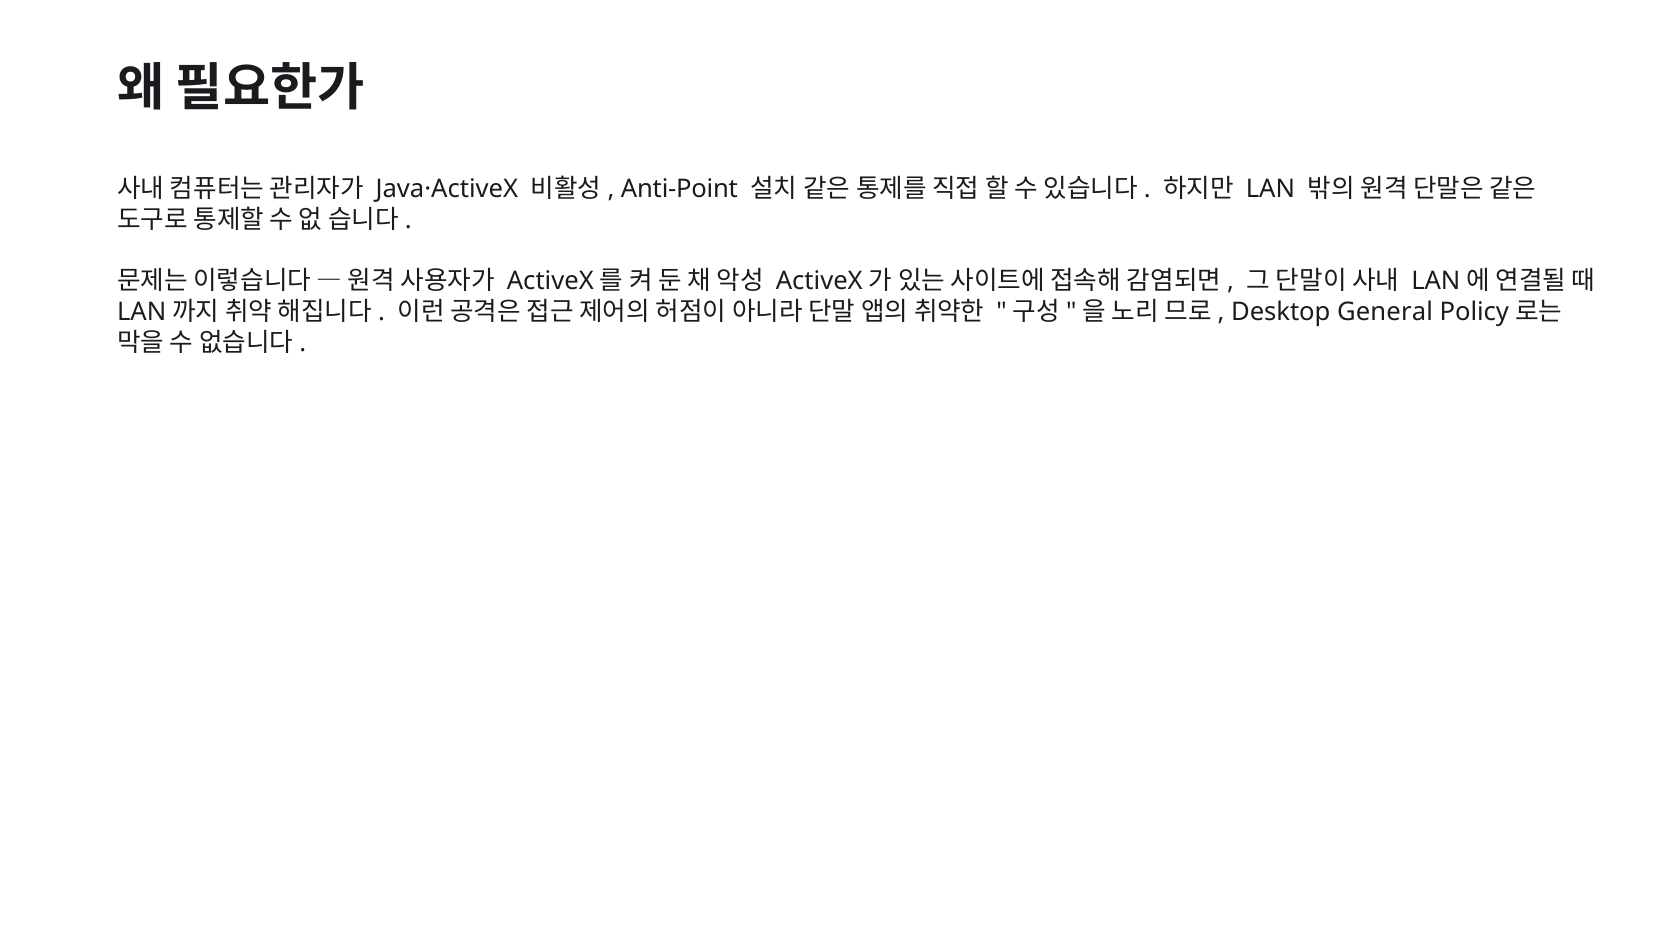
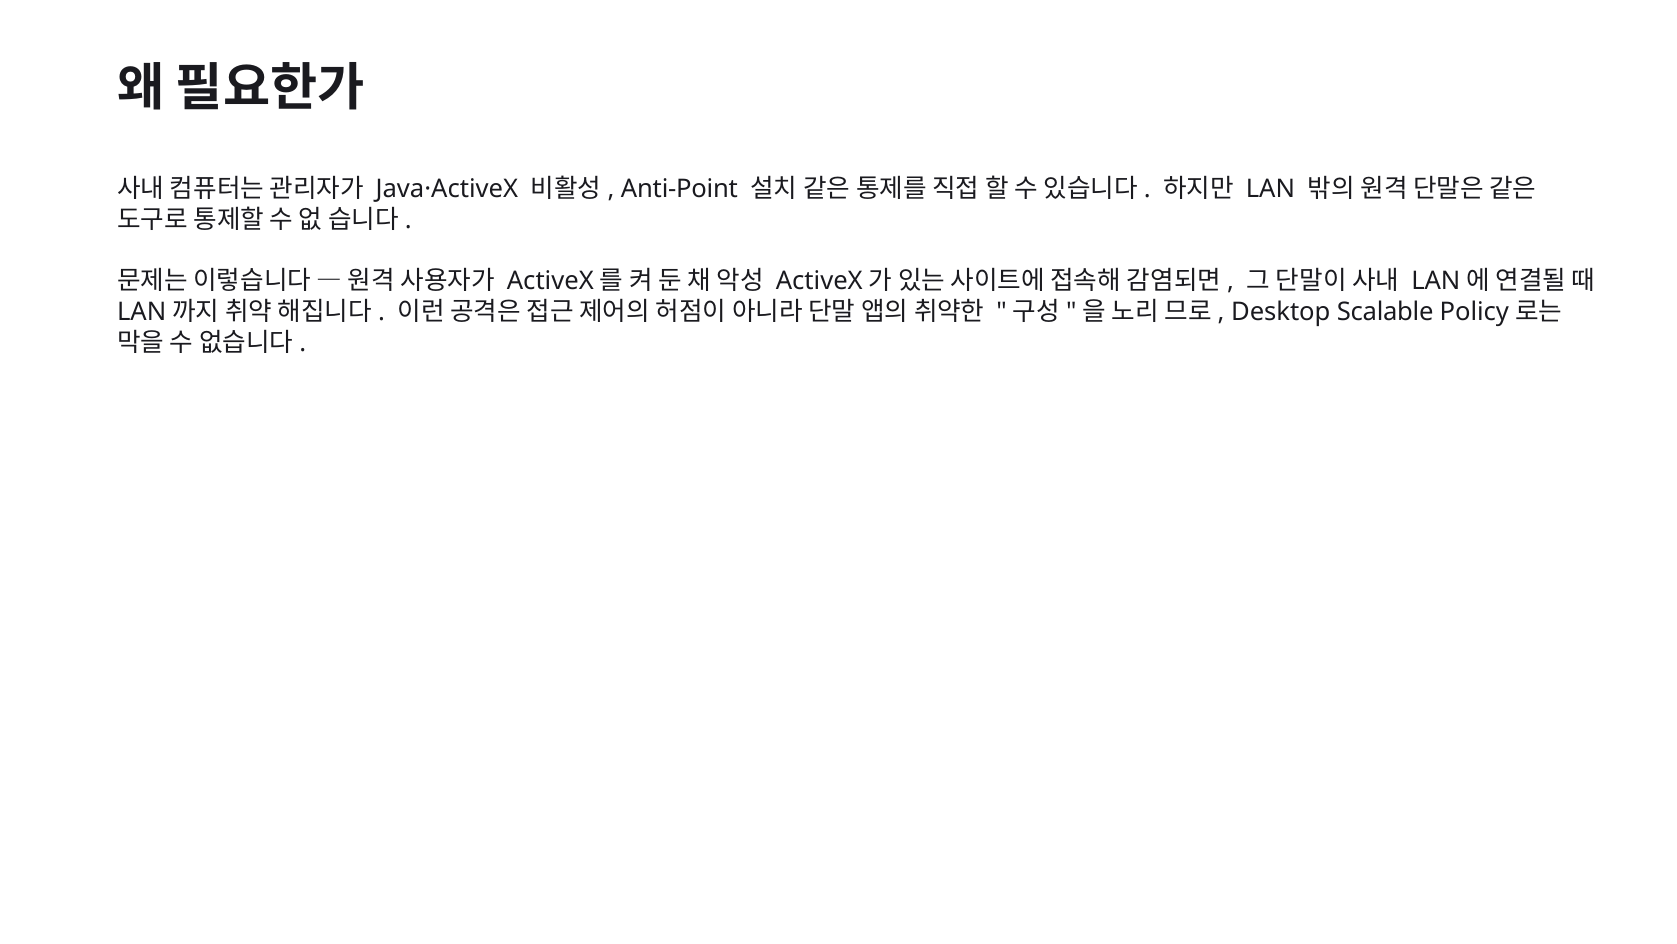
General: General -> Scalable
